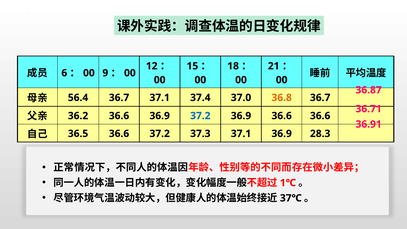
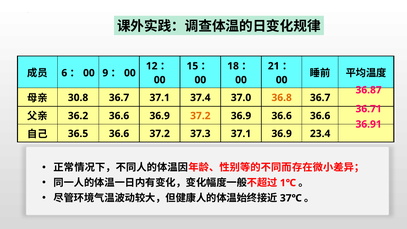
56.4: 56.4 -> 30.8
37.2 at (200, 116) colour: blue -> orange
28.3: 28.3 -> 23.4
